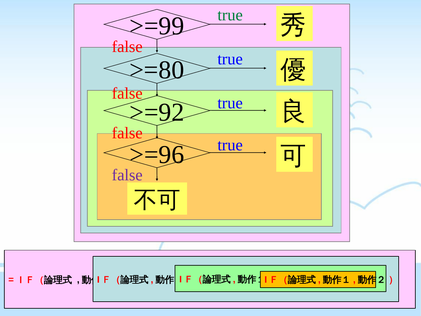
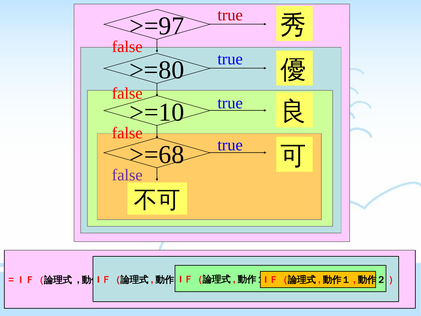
true at (230, 15) colour: green -> red
>=99: >=99 -> >=97
>=92: >=92 -> >=10
>=96: >=96 -> >=68
